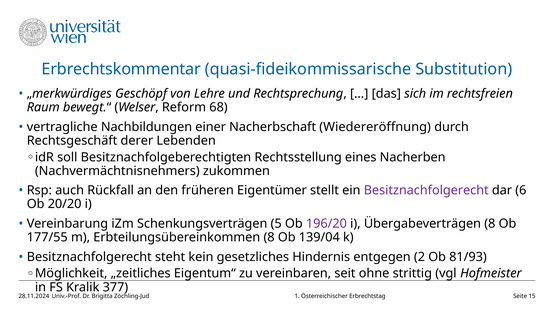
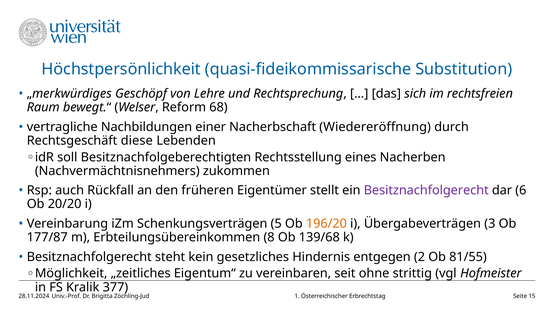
Erbrechtskommentar: Erbrechtskommentar -> Höchstpersönlichkeit
derer: derer -> diese
196/20 colour: purple -> orange
Übergabeverträgen 8: 8 -> 3
177/55: 177/55 -> 177/87
139/04: 139/04 -> 139/68
81/93: 81/93 -> 81/55
